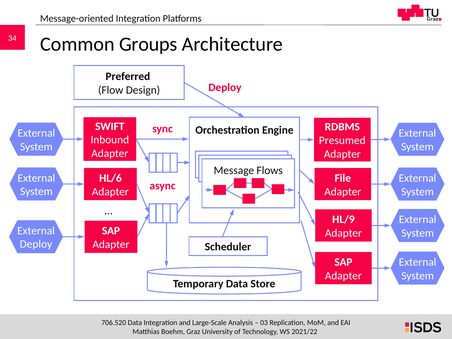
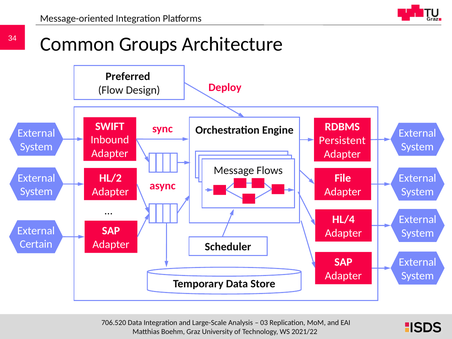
Presumed: Presumed -> Persistent
HL/6: HL/6 -> HL/2
HL/9: HL/9 -> HL/4
Deploy at (36, 244): Deploy -> Certain
